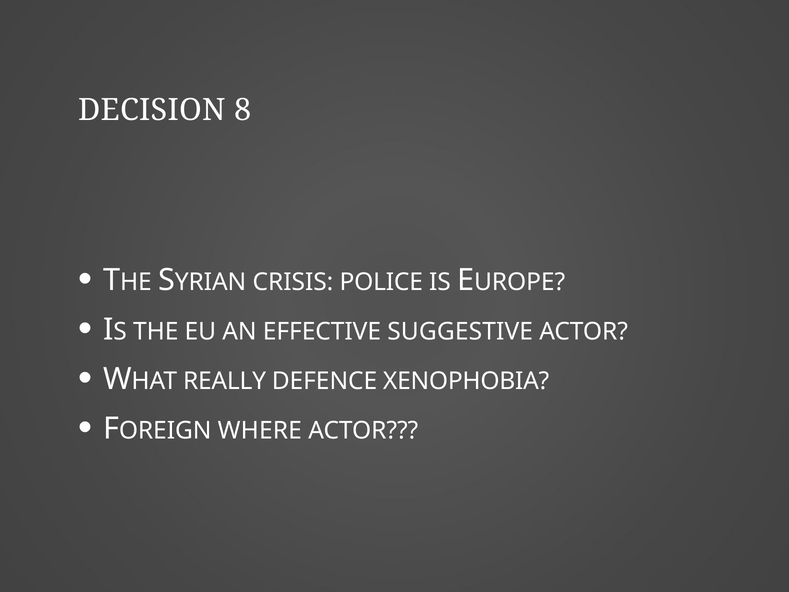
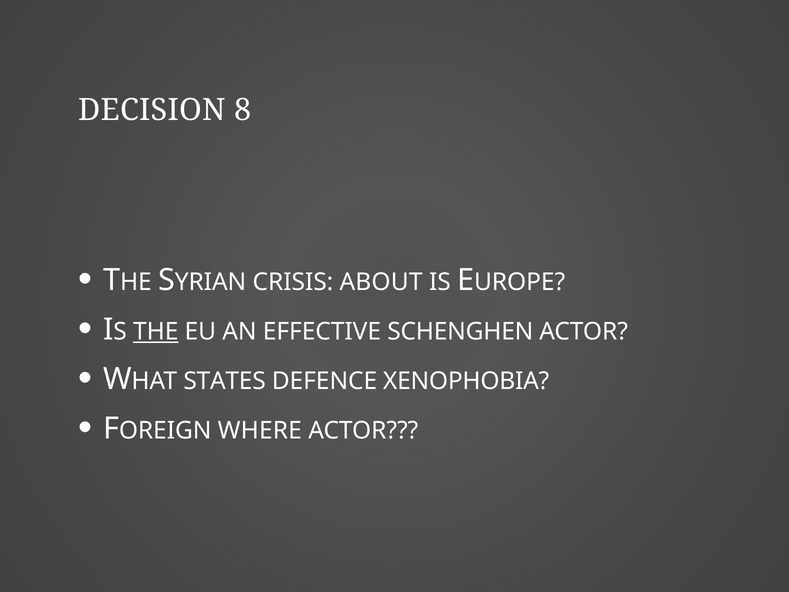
POLICE: POLICE -> ABOUT
THE underline: none -> present
SUGGESTIVE: SUGGESTIVE -> SCHENGHEN
REALLY: REALLY -> STATES
